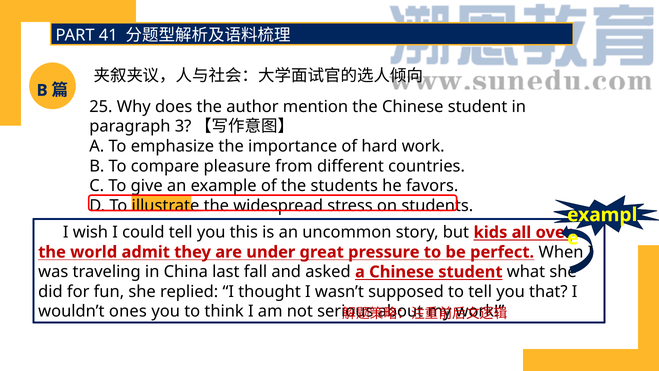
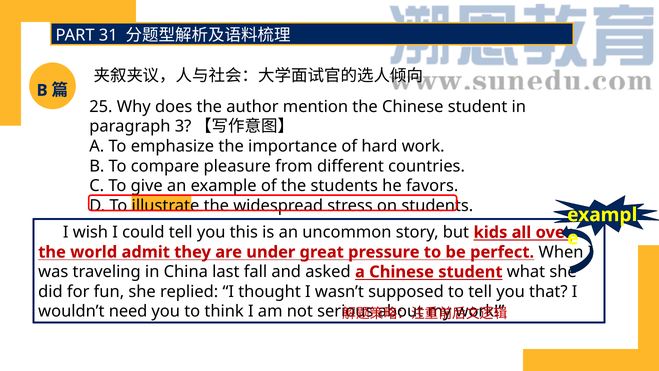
41: 41 -> 31
ones: ones -> need
